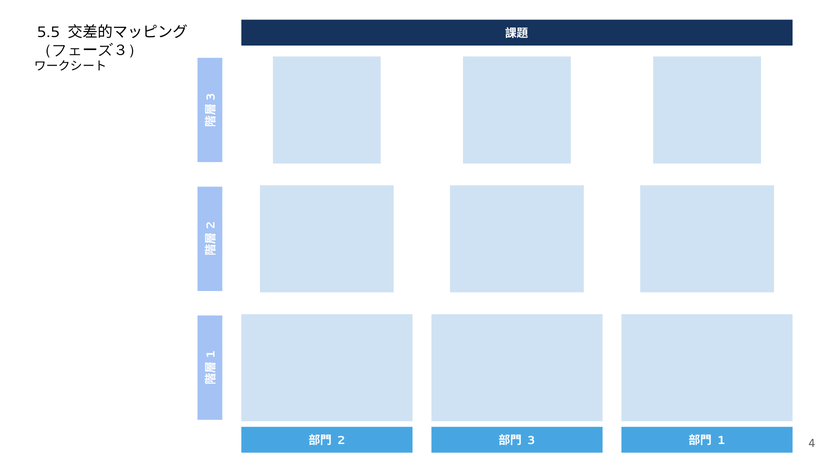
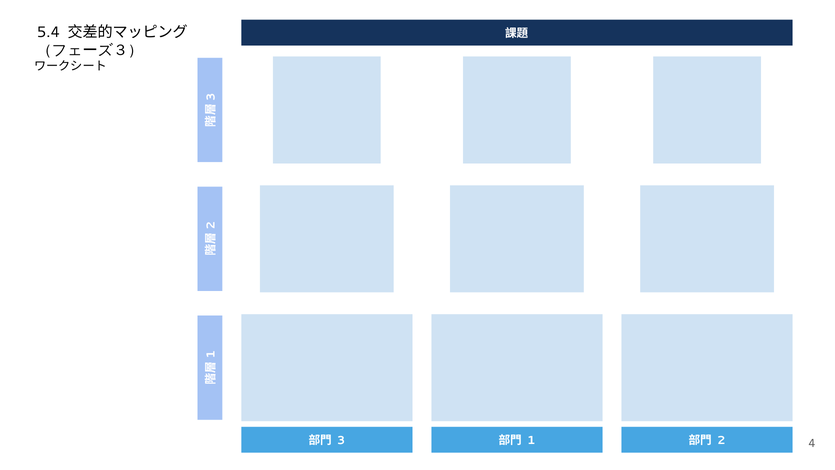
5.5: 5.5 -> 5.4
2 at (341, 440): 2 -> 3
3 at (531, 440): 3 -> 1
1 at (721, 440): 1 -> 2
